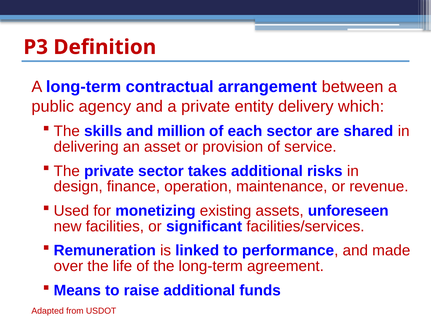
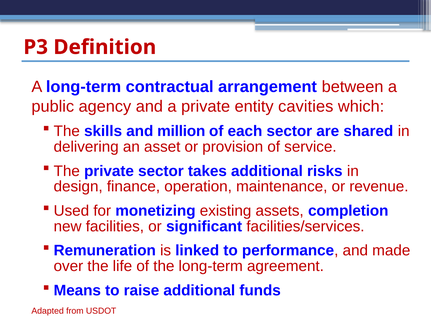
delivery: delivery -> cavities
unforeseen: unforeseen -> completion
